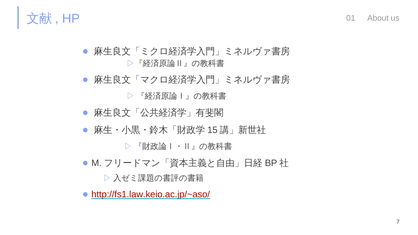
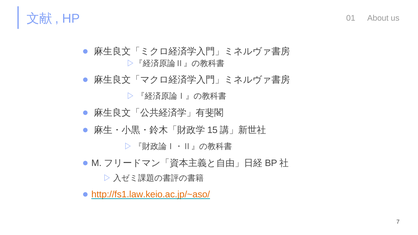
http://fs1.law.keio.ac.jp/~aso/ colour: red -> orange
